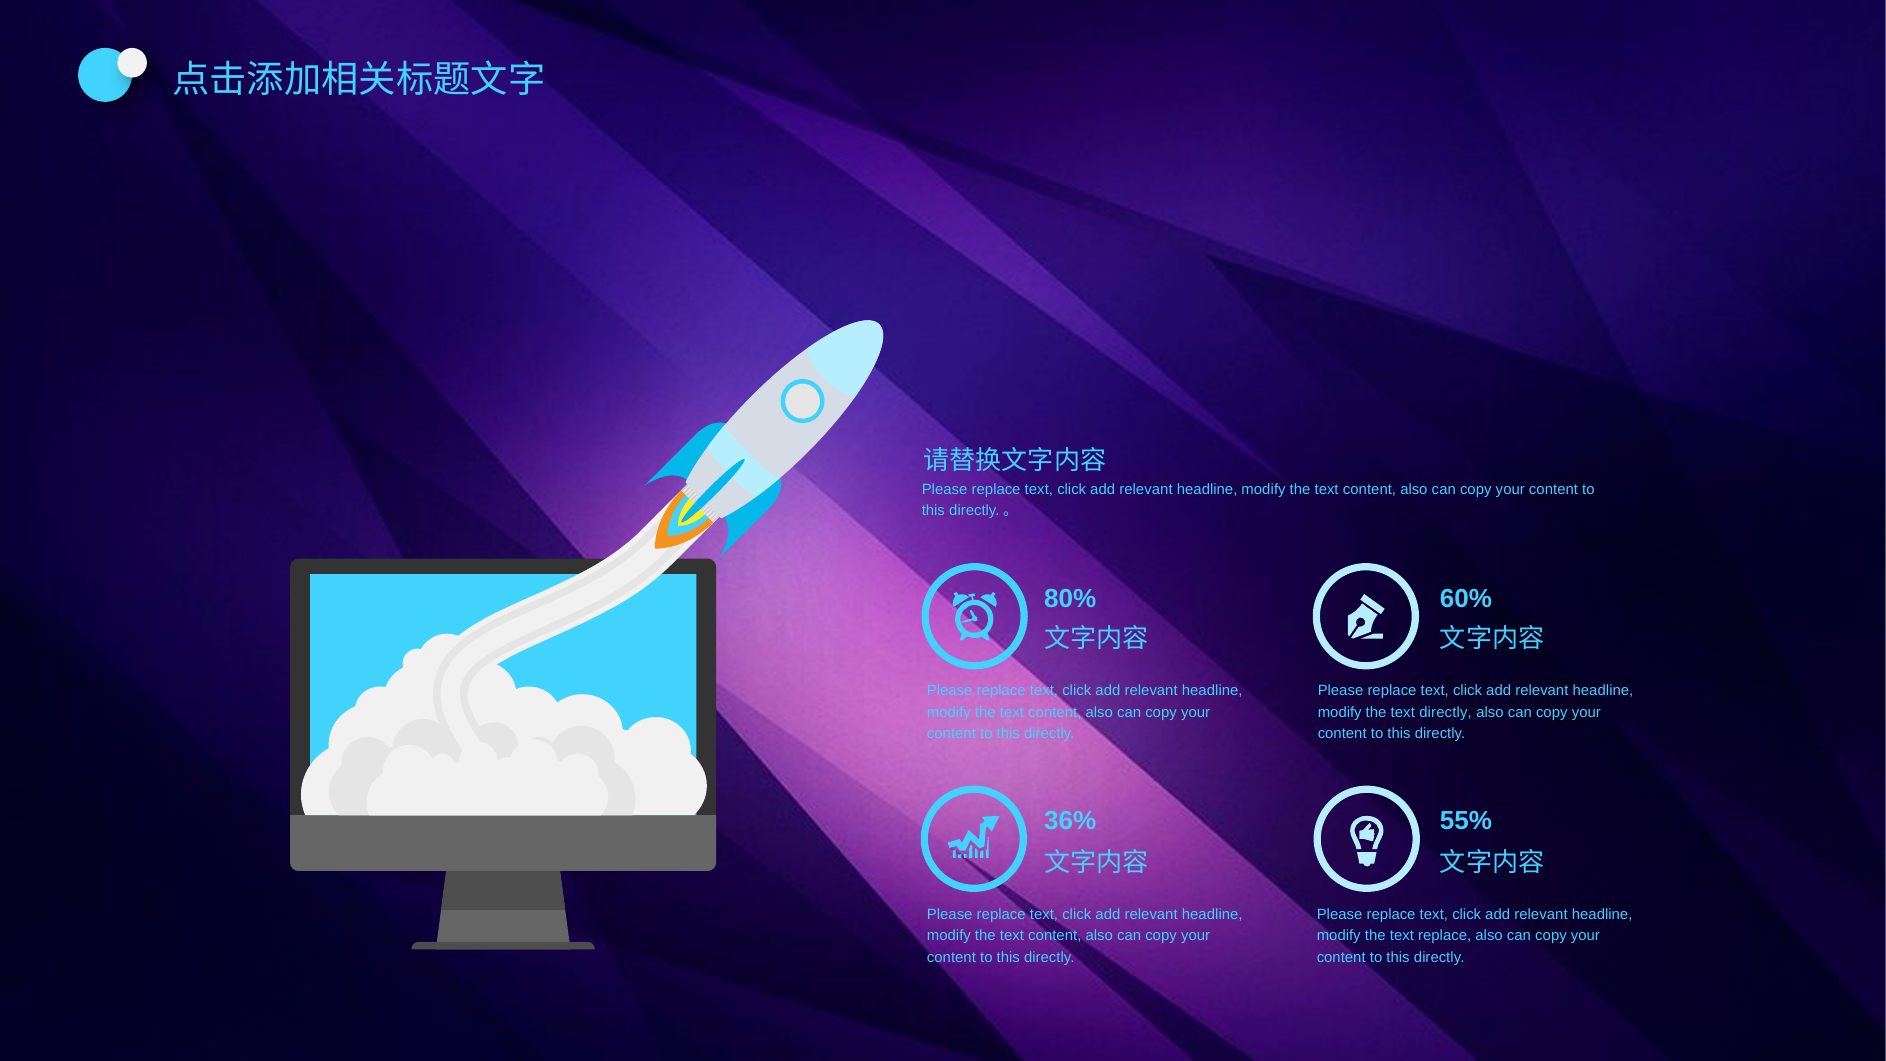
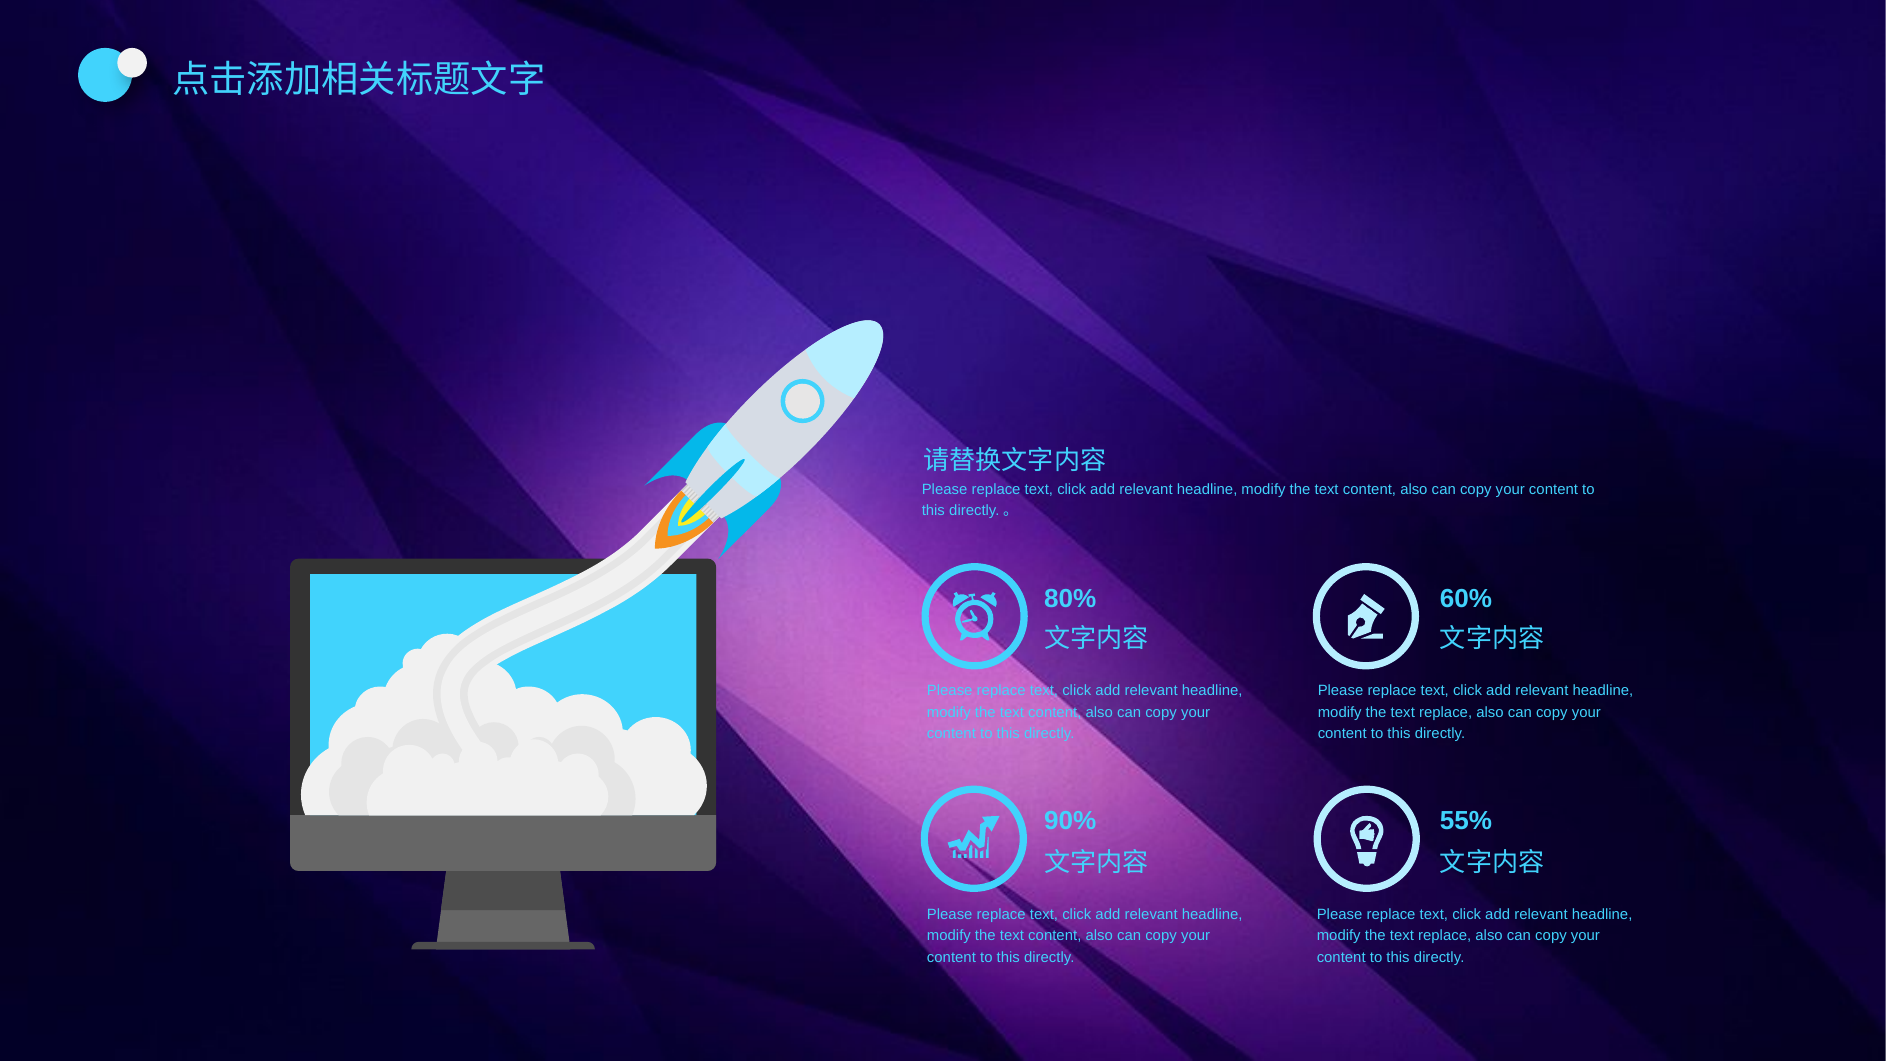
directly at (1446, 712): directly -> replace
36%: 36% -> 90%
